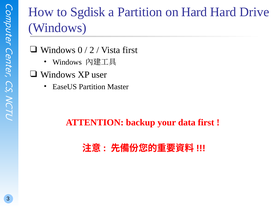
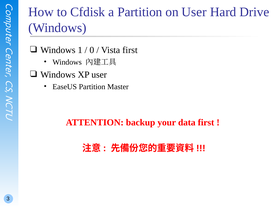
Sgdisk: Sgdisk -> Cfdisk
on Hard: Hard -> User
0: 0 -> 1
2: 2 -> 0
